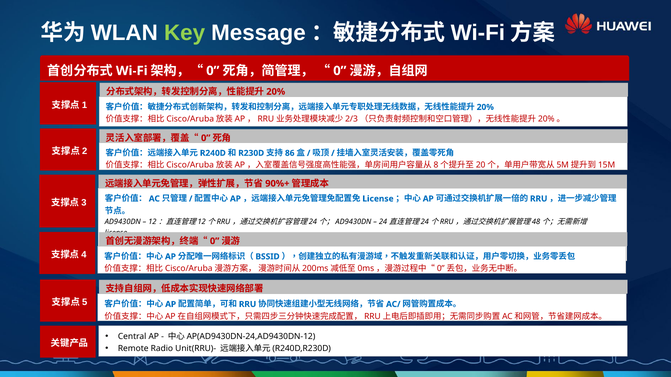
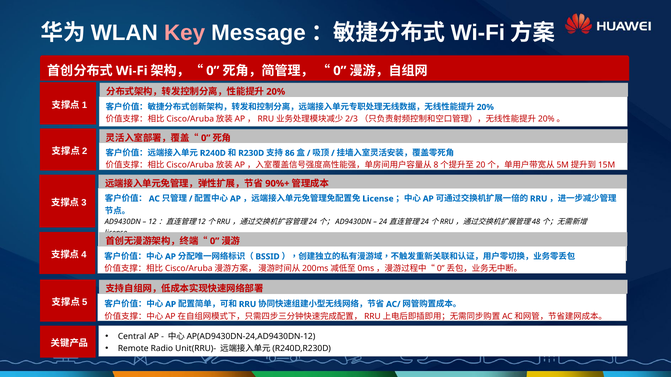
Key colour: light green -> pink
